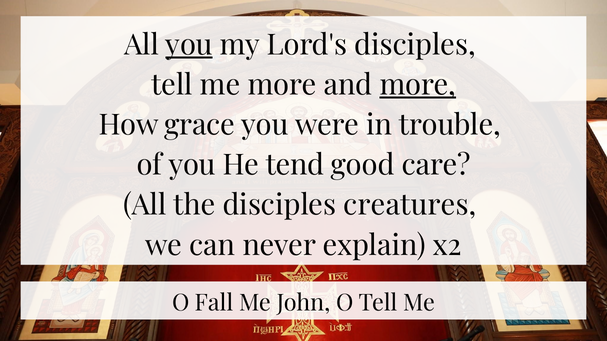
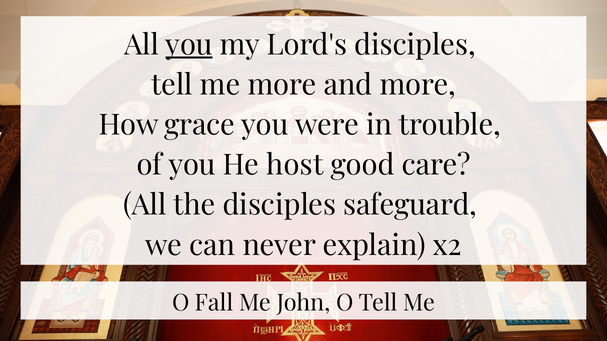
more at (418, 85) underline: present -> none
tend: tend -> host
creatures: creatures -> safeguard
